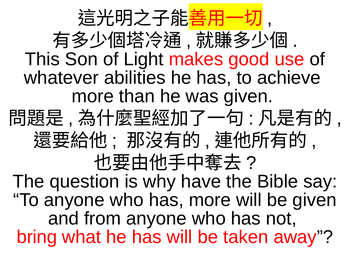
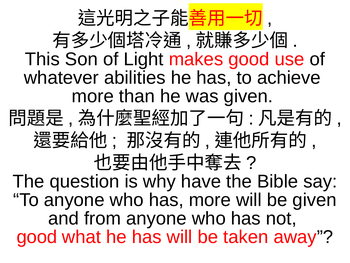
bring at (37, 237): bring -> good
